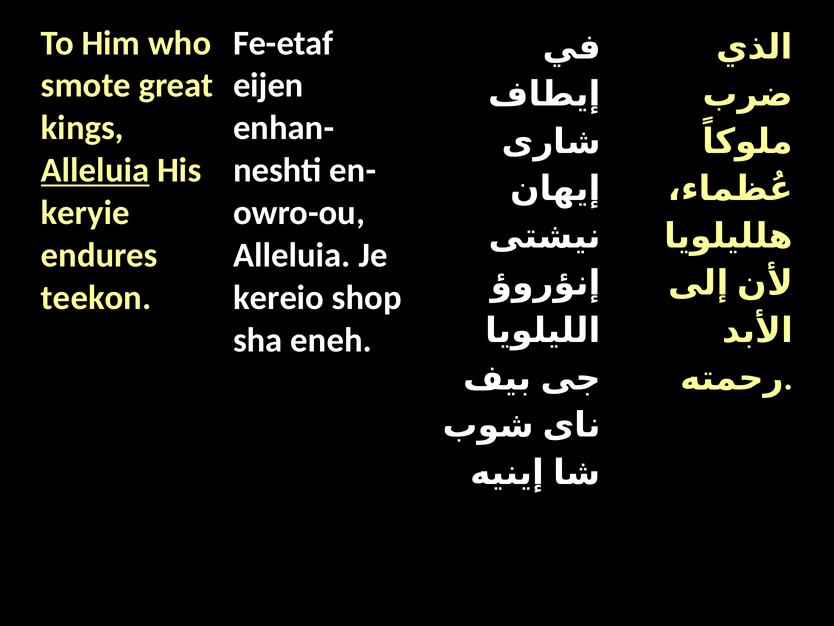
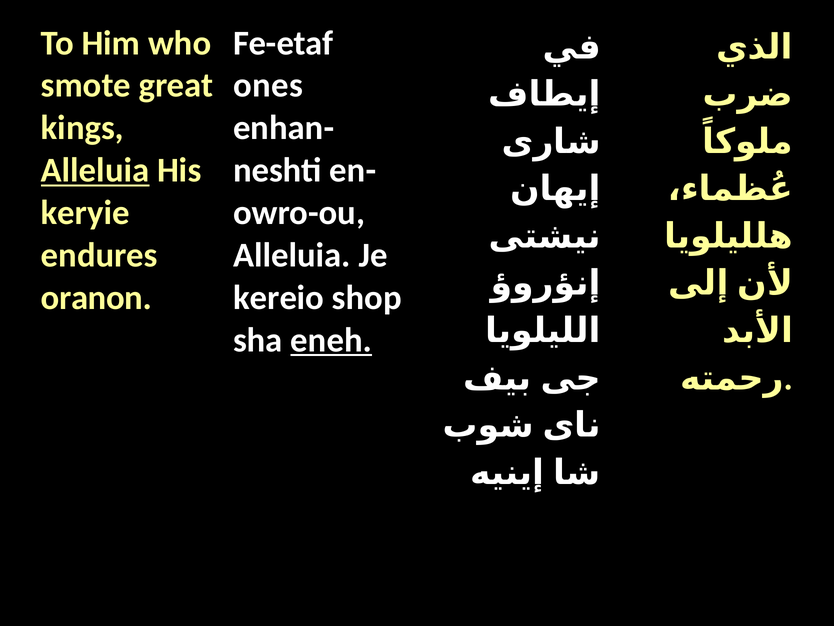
eijen: eijen -> ones
teekon: teekon -> oranon
eneh underline: none -> present
